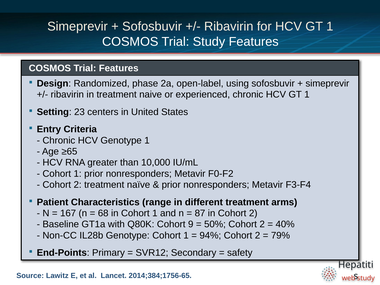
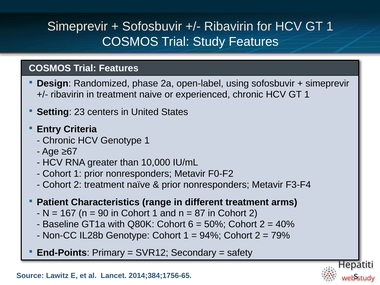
≥65: ≥65 -> ≥67
68: 68 -> 90
9: 9 -> 6
